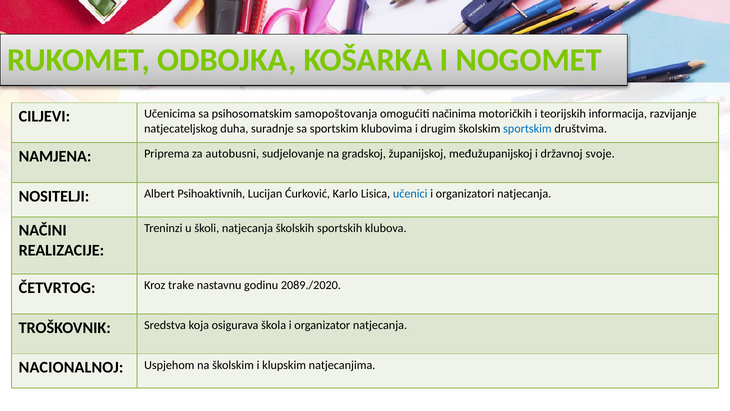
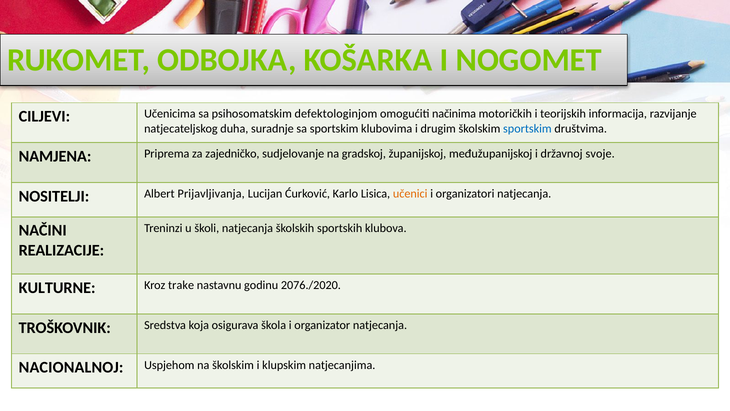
samopoštovanja: samopoštovanja -> defektologinjom
autobusni: autobusni -> zajedničko
Psihoaktivnih: Psihoaktivnih -> Prijavljivanja
učenici colour: blue -> orange
ČETVRTOG: ČETVRTOG -> KULTURNE
2089./2020: 2089./2020 -> 2076./2020
